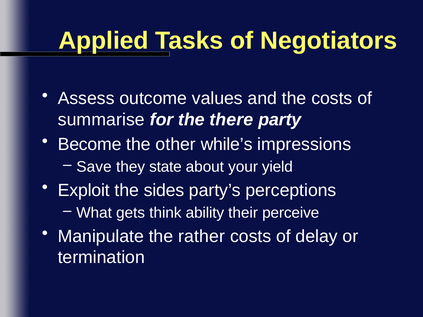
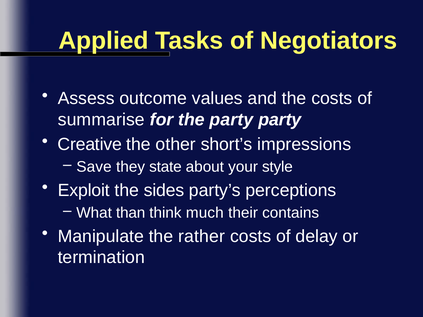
the there: there -> party
Become: Become -> Creative
while’s: while’s -> short’s
yield: yield -> style
gets: gets -> than
ability: ability -> much
perceive: perceive -> contains
